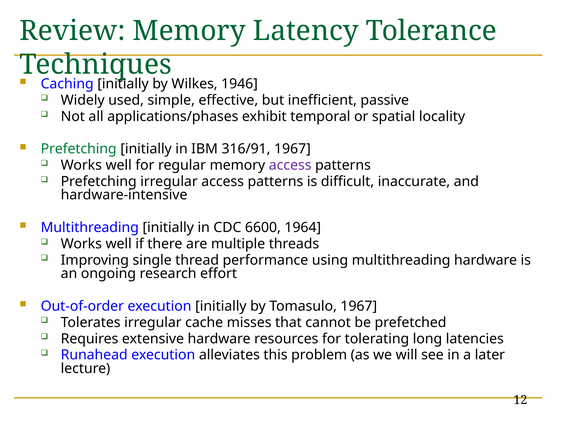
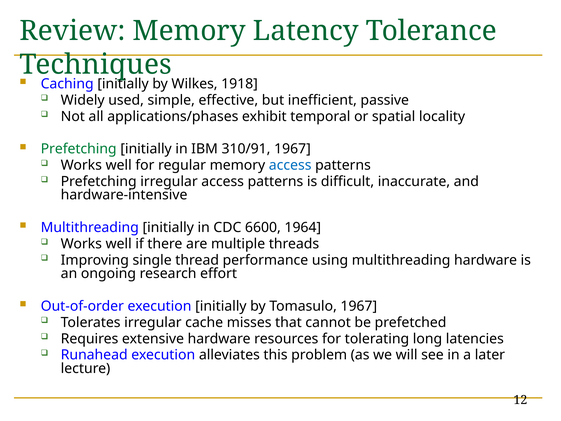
1946: 1946 -> 1918
316/91: 316/91 -> 310/91
access at (290, 165) colour: purple -> blue
